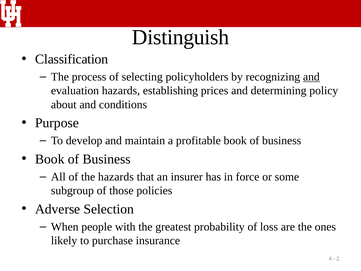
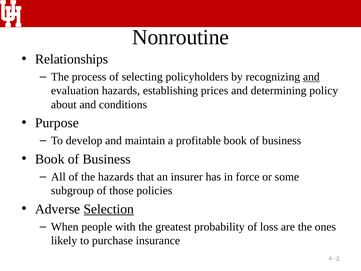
Distinguish: Distinguish -> Nonroutine
Classification: Classification -> Relationships
Selection underline: none -> present
